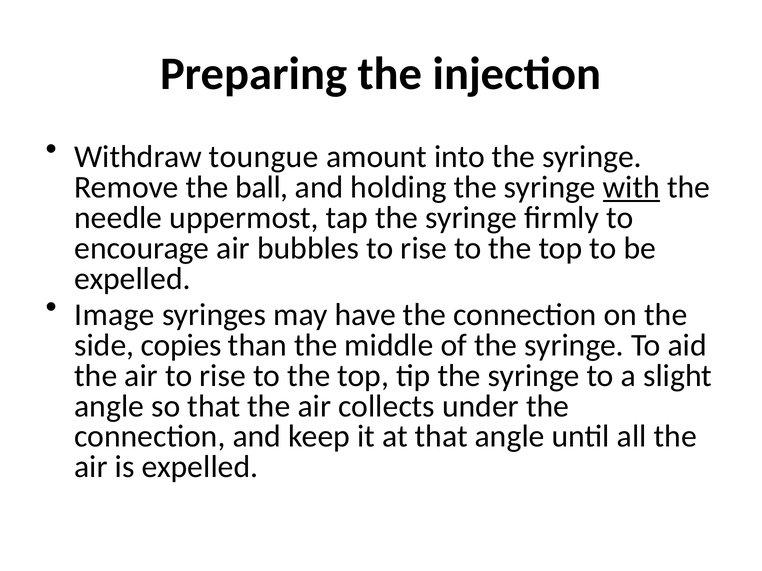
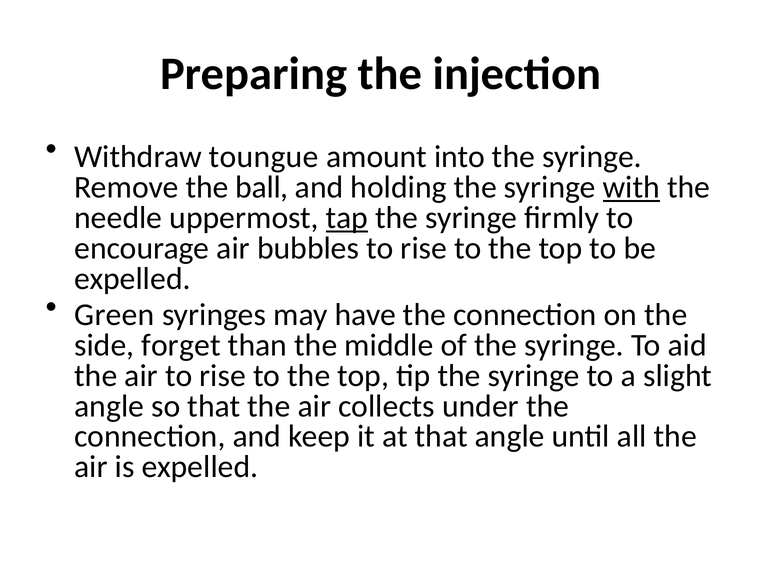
tap underline: none -> present
Image: Image -> Green
copies: copies -> forget
